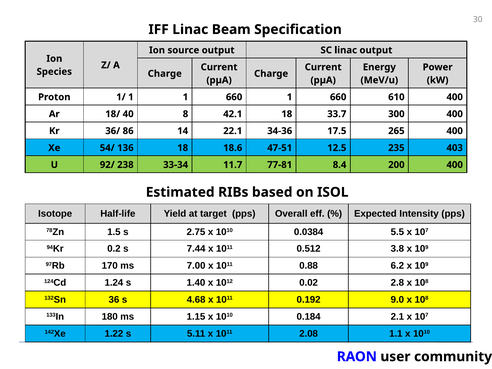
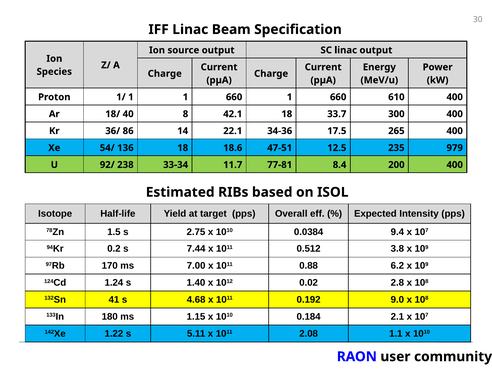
403: 403 -> 979
5.5: 5.5 -> 9.4
36: 36 -> 41
